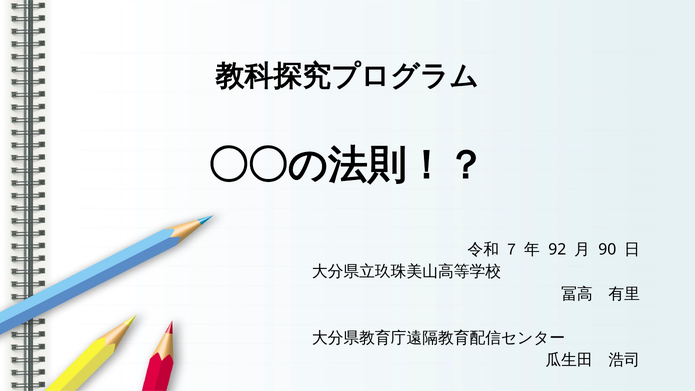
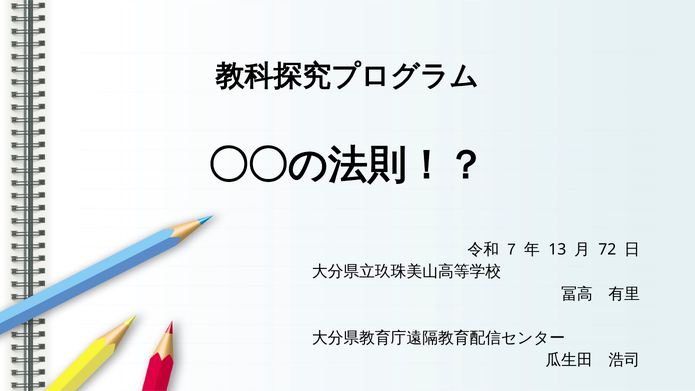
92: 92 -> 13
90: 90 -> 72
